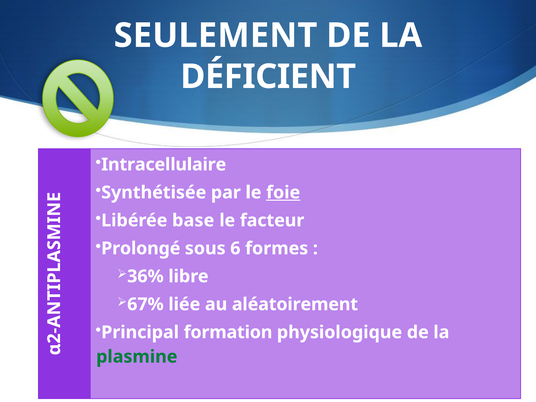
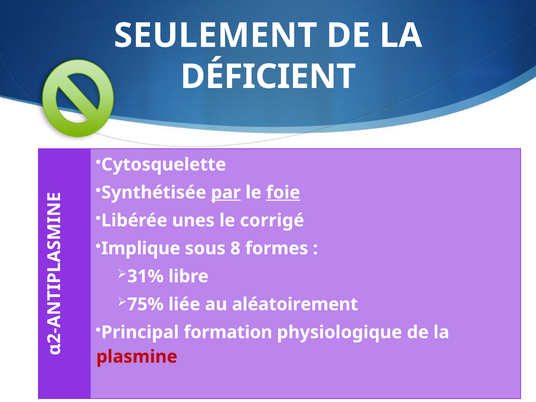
Intracellulaire: Intracellulaire -> Cytosquelette
par underline: none -> present
base: base -> unes
facteur: facteur -> corrigé
Prolongé: Prolongé -> Implique
6: 6 -> 8
36%: 36% -> 31%
67%: 67% -> 75%
plasmine colour: green -> red
